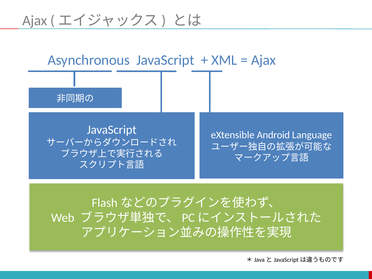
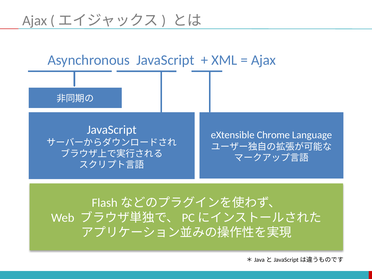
Android: Android -> Chrome
